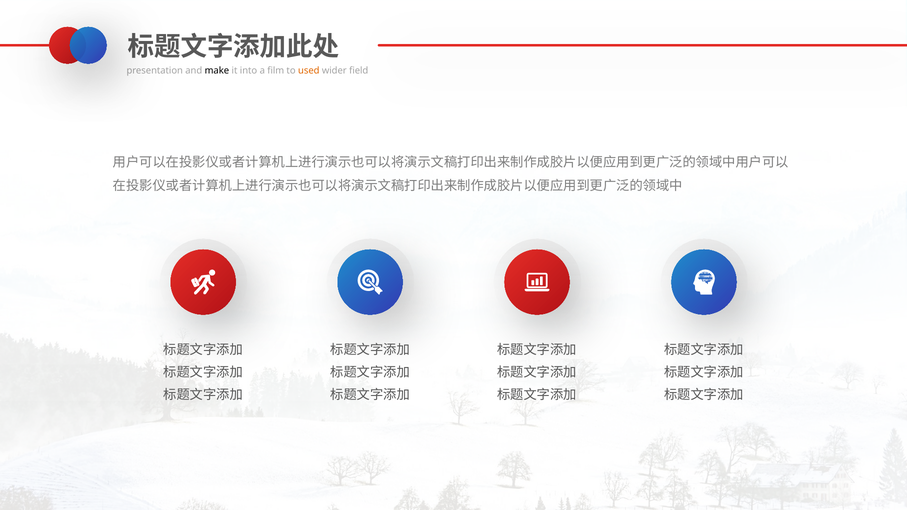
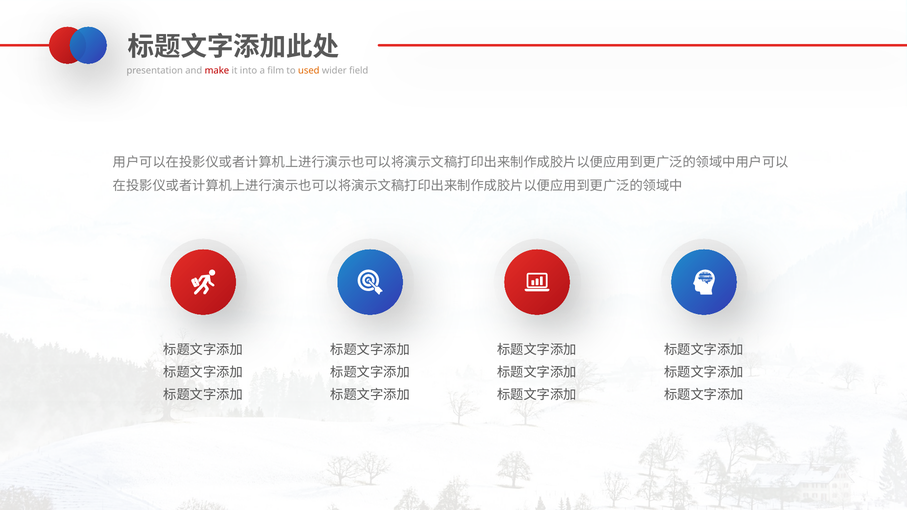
make colour: black -> red
